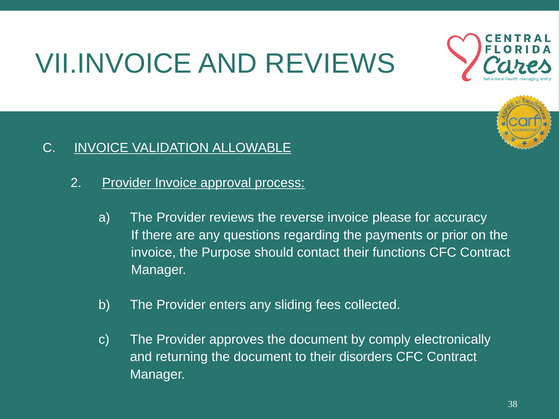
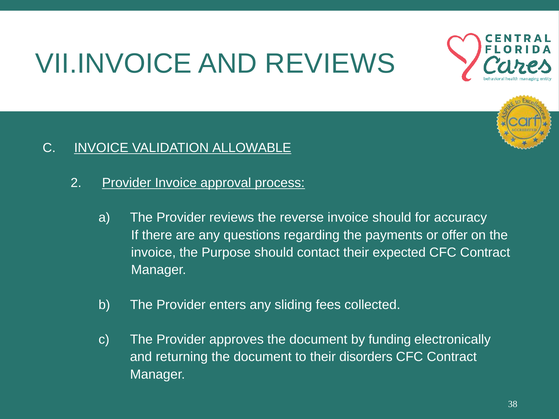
invoice please: please -> should
prior: prior -> offer
functions: functions -> expected
comply: comply -> funding
